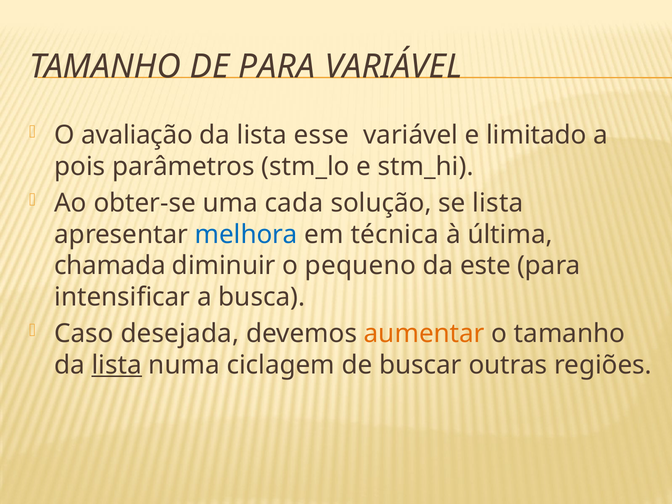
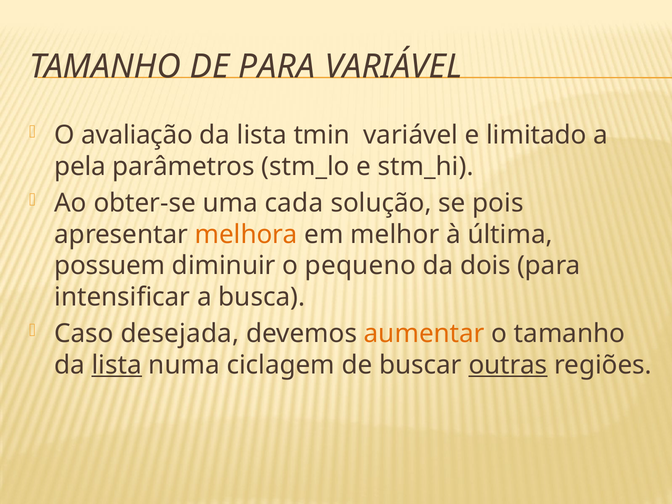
esse: esse -> tmin
pois: pois -> pela
se lista: lista -> pois
melhora colour: blue -> orange
técnica: técnica -> melhor
chamada: chamada -> possuem
este: este -> dois
outras underline: none -> present
